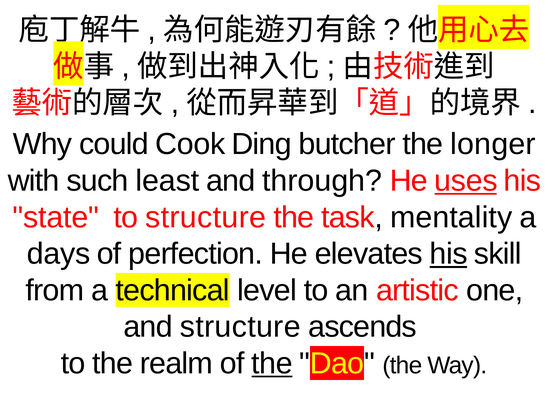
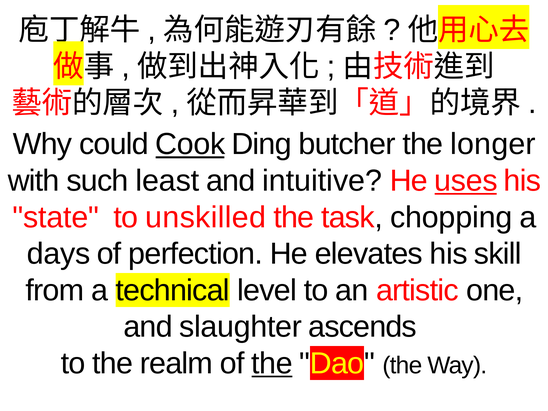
Cook underline: none -> present
through: through -> intuitive
to structure: structure -> unskilled
mentality: mentality -> chopping
his at (449, 254) underline: present -> none
and structure: structure -> slaughter
